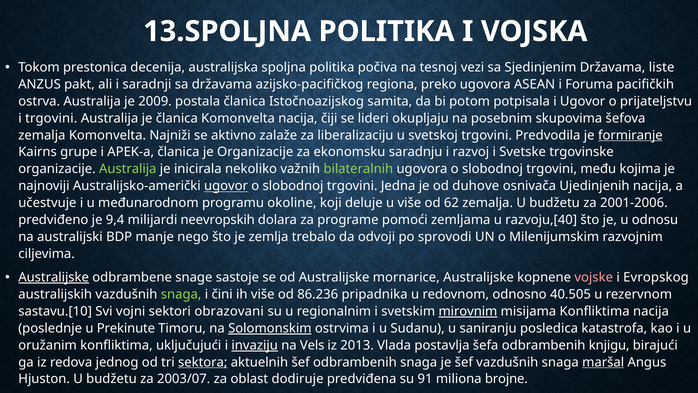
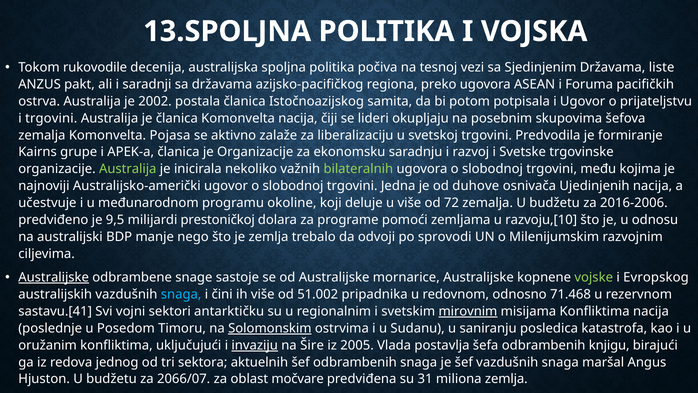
prestonica: prestonica -> rukovodile
2009: 2009 -> 2002
Najniži: Najniži -> Pojasa
formiranje underline: present -> none
ugovor at (226, 186) underline: present -> none
62: 62 -> 72
2001-2006: 2001-2006 -> 2016-2006
9,4: 9,4 -> 9,5
neevropskih: neevropskih -> prestoničkoj
razvoju,[40: razvoju,[40 -> razvoju,[10
vojske colour: pink -> light green
snaga at (181, 294) colour: light green -> light blue
86.236: 86.236 -> 51.002
40.505: 40.505 -> 71.468
sastavu.[10: sastavu.[10 -> sastavu.[41
obrazovani: obrazovani -> antarktičku
Prekinute: Prekinute -> Posedom
Vels: Vels -> Šire
2013: 2013 -> 2005
sektora underline: present -> none
maršal underline: present -> none
2003/07: 2003/07 -> 2066/07
dodiruje: dodiruje -> močvare
91: 91 -> 31
miliona brojne: brojne -> zemlja
